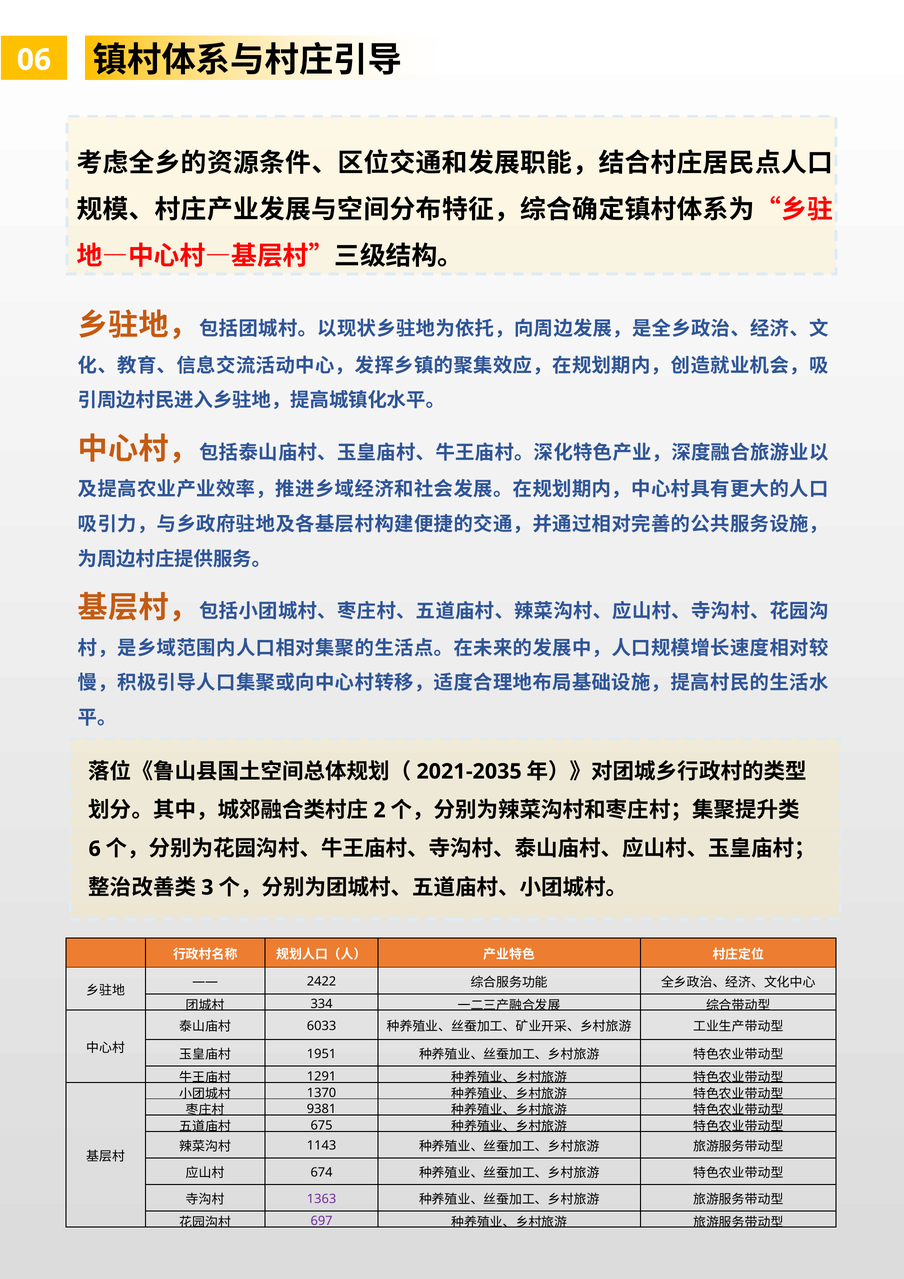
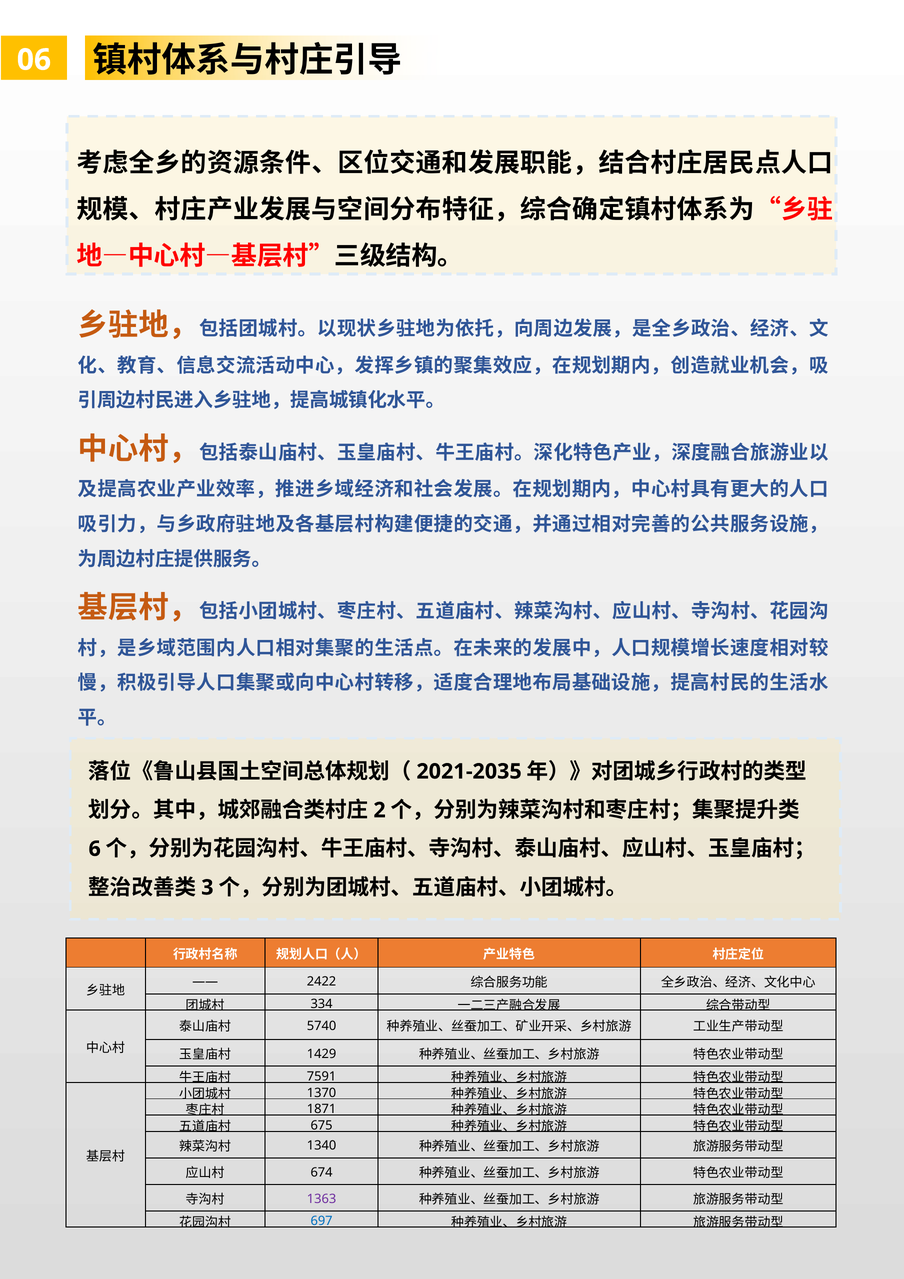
6033: 6033 -> 5740
1951: 1951 -> 1429
1291: 1291 -> 7591
9381: 9381 -> 1871
1143: 1143 -> 1340
697 colour: purple -> blue
